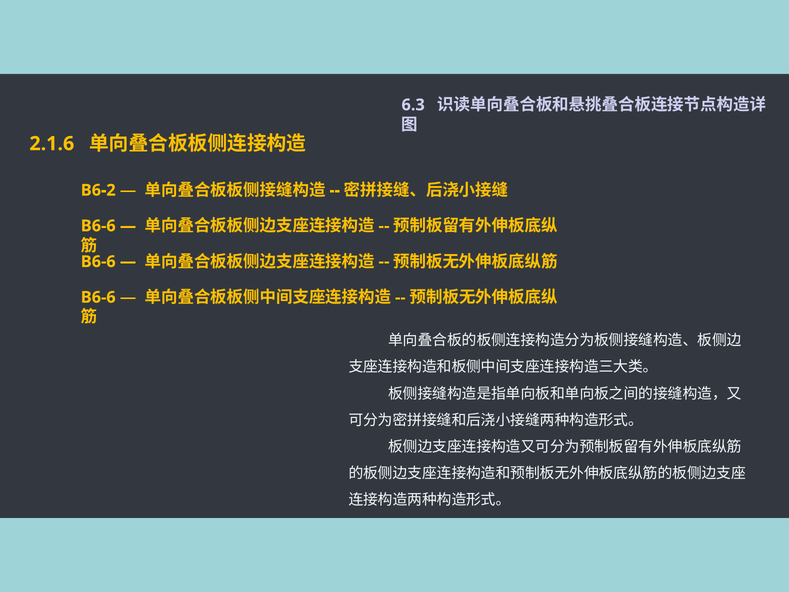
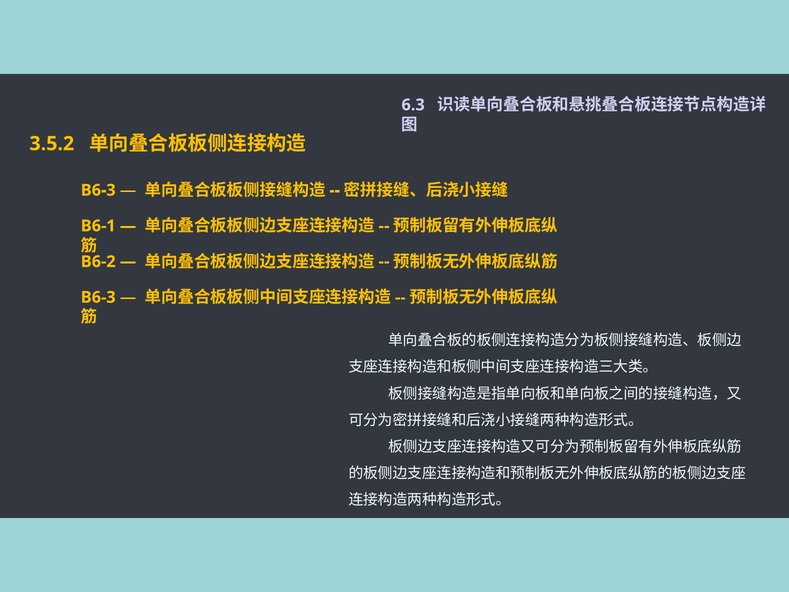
2.1.6: 2.1.6 -> 3.5.2
B6-2 at (98, 190): B6-2 -> B6-3
B6-6 at (98, 226): B6-6 -> B6-1
B6-6 at (98, 262): B6-6 -> B6-2
B6-6 at (98, 297): B6-6 -> B6-3
